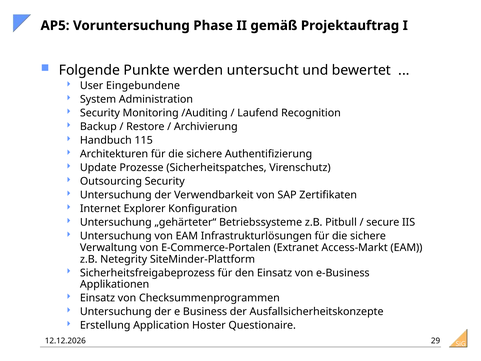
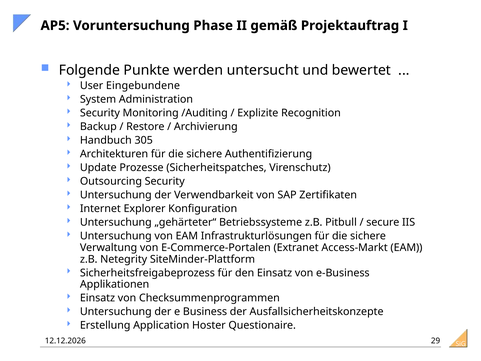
Laufend: Laufend -> Explizite
115: 115 -> 305
